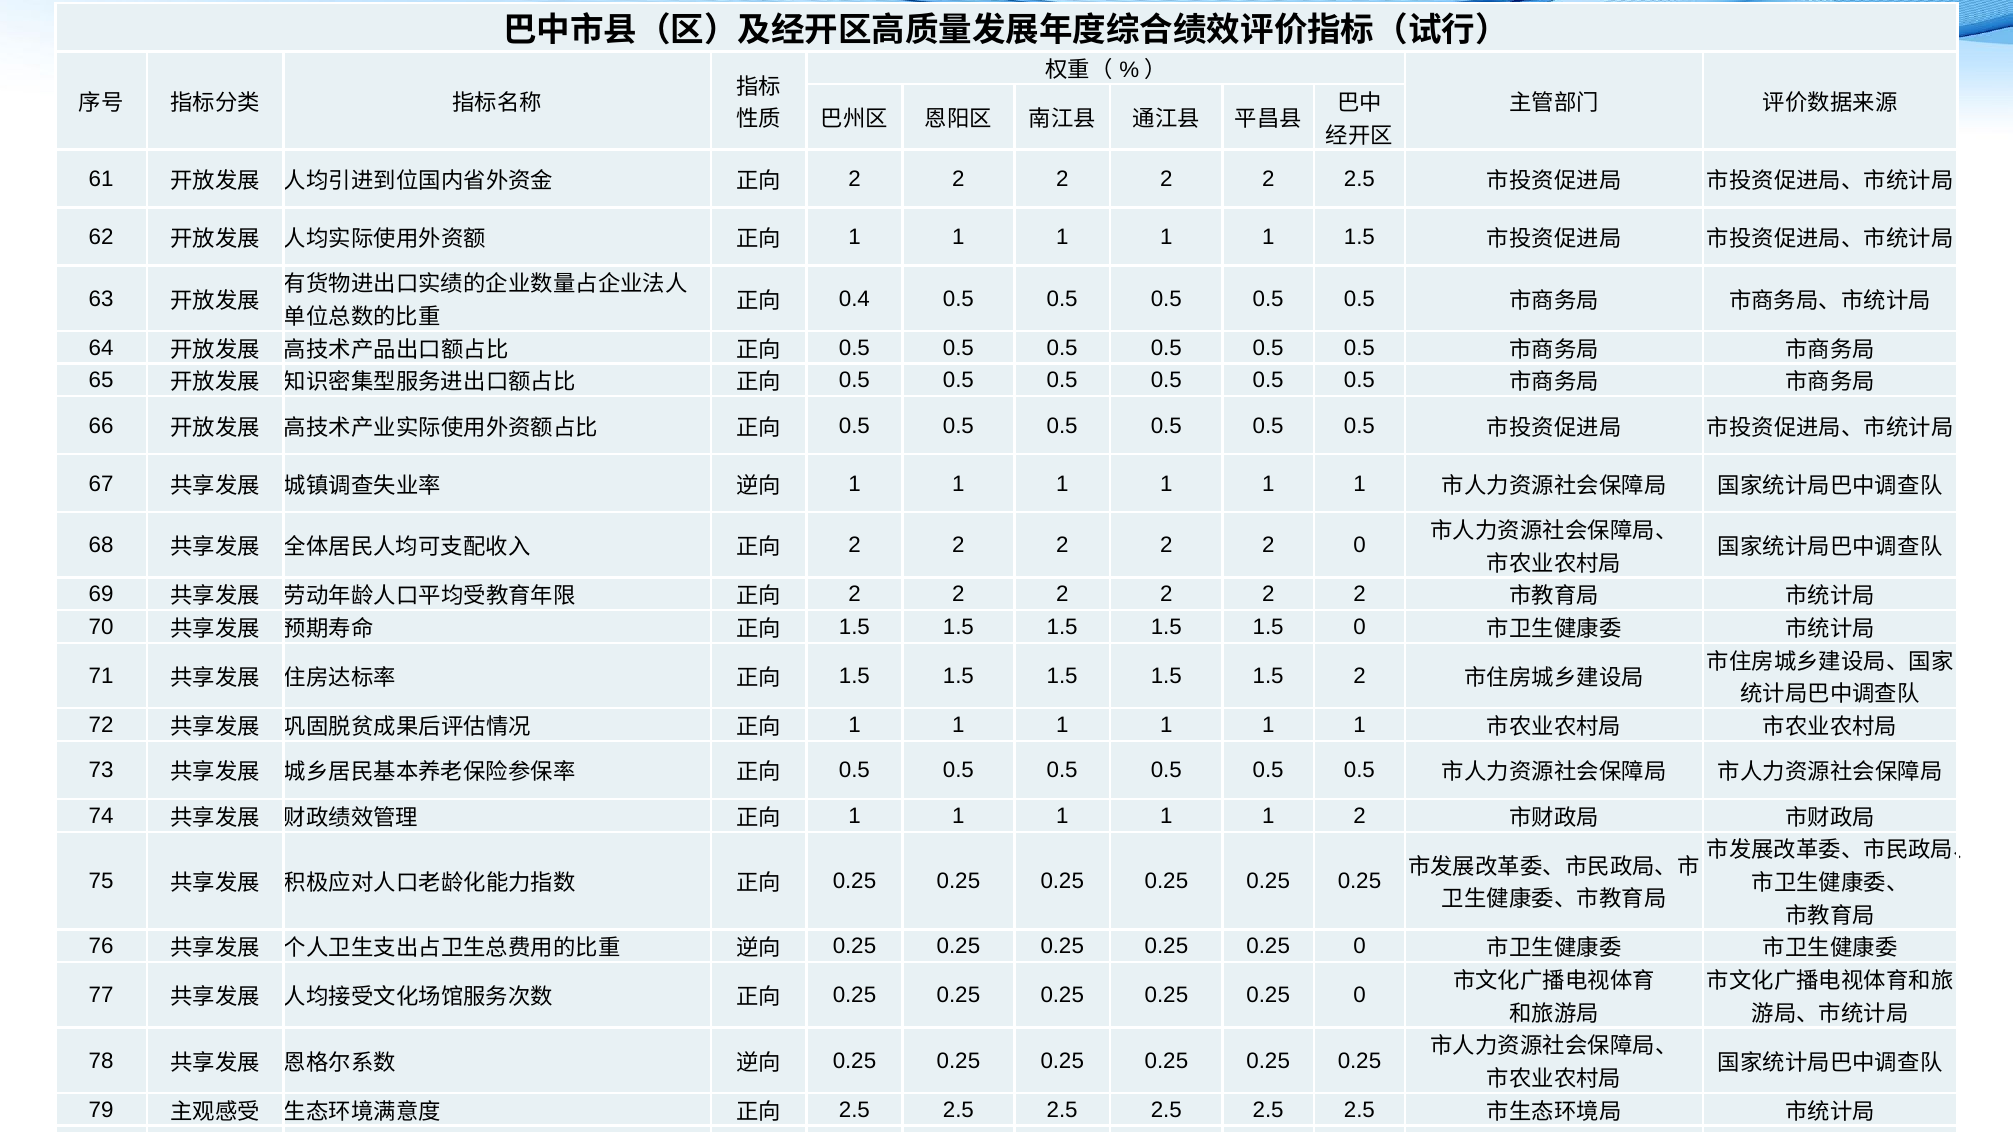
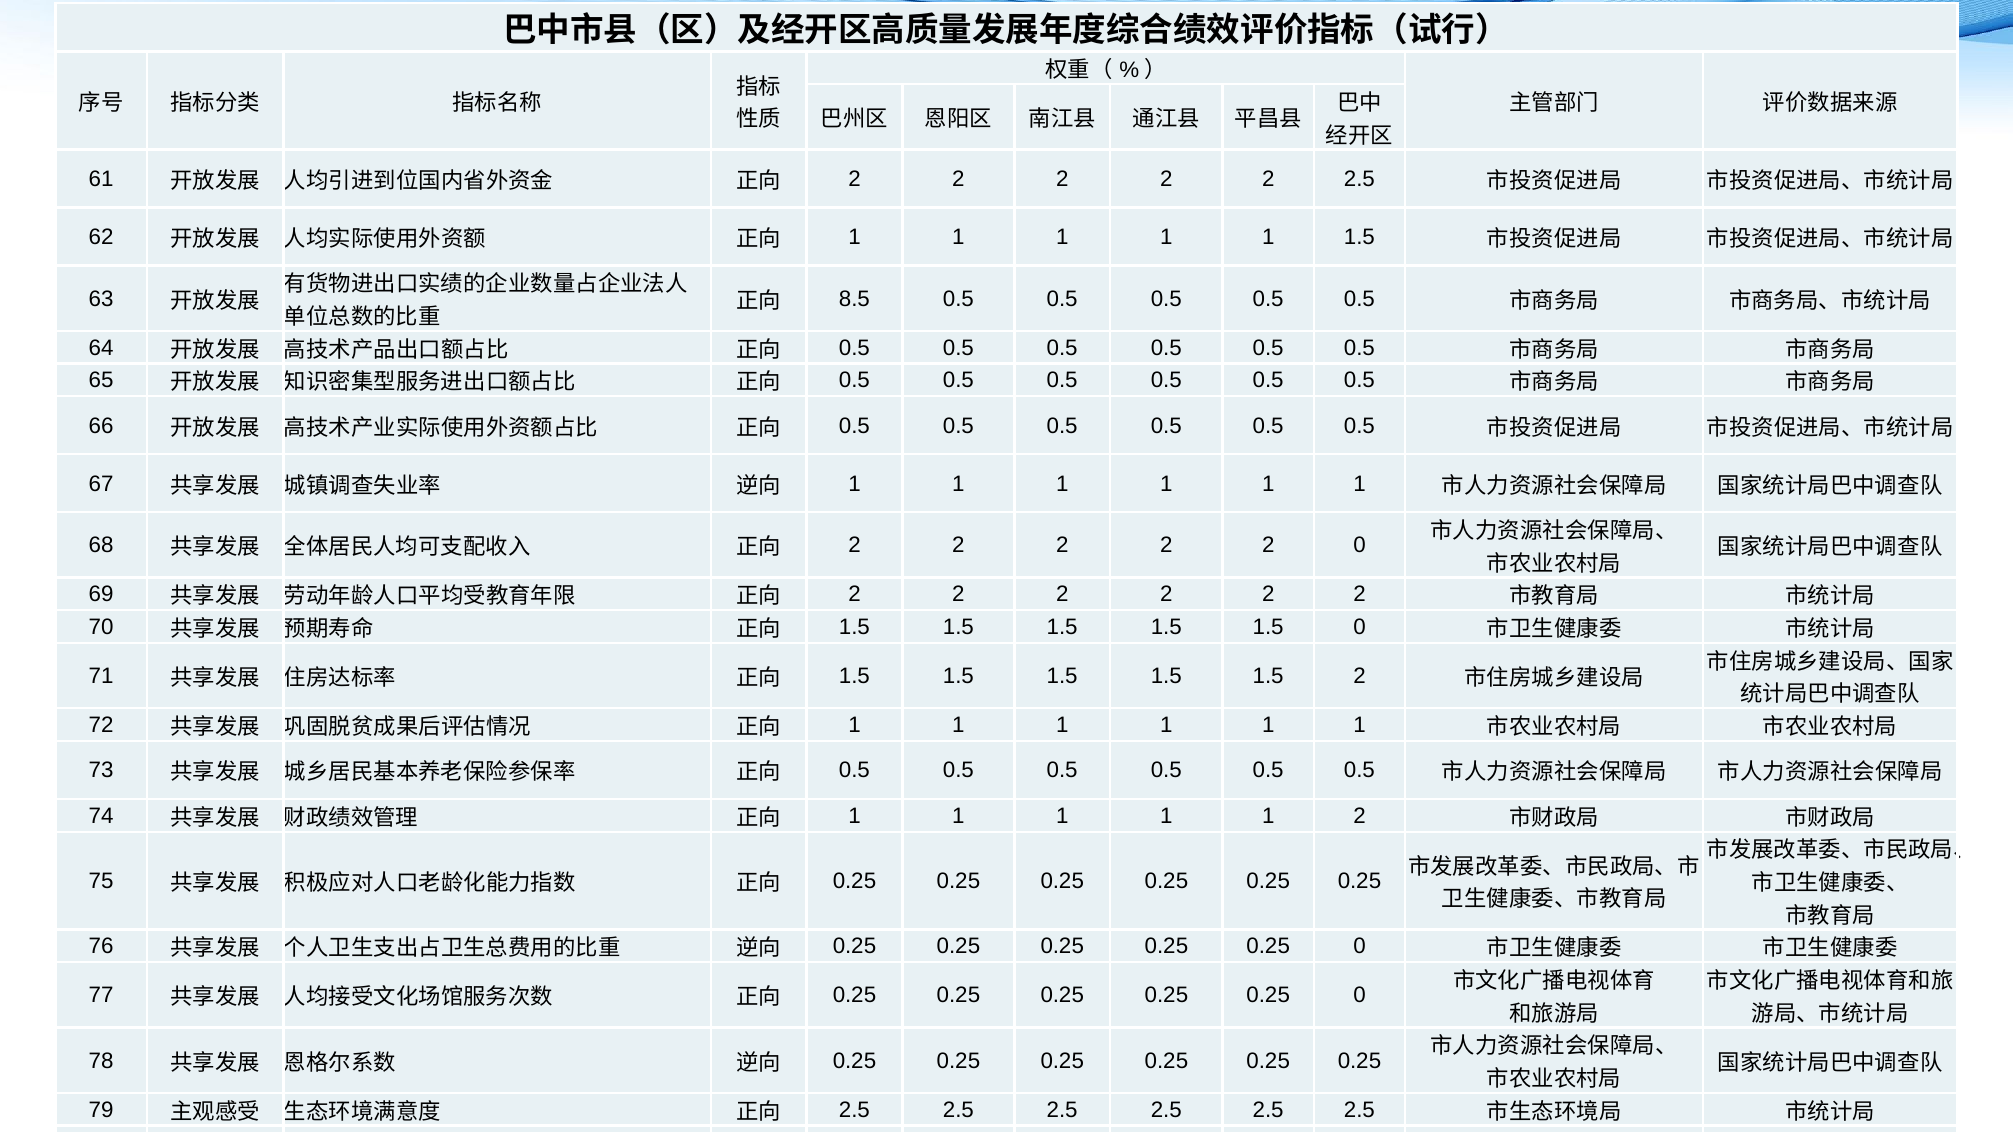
0.4: 0.4 -> 8.5
